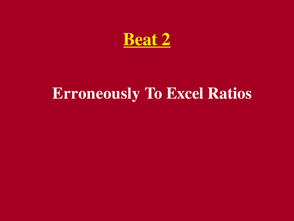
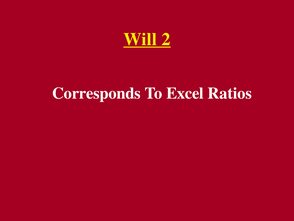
Beat: Beat -> Will
Erroneously: Erroneously -> Corresponds
